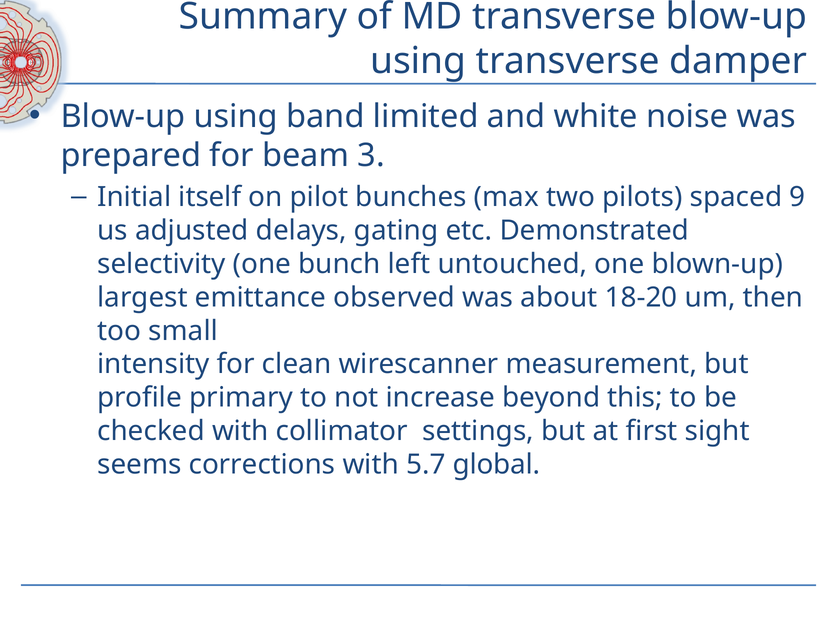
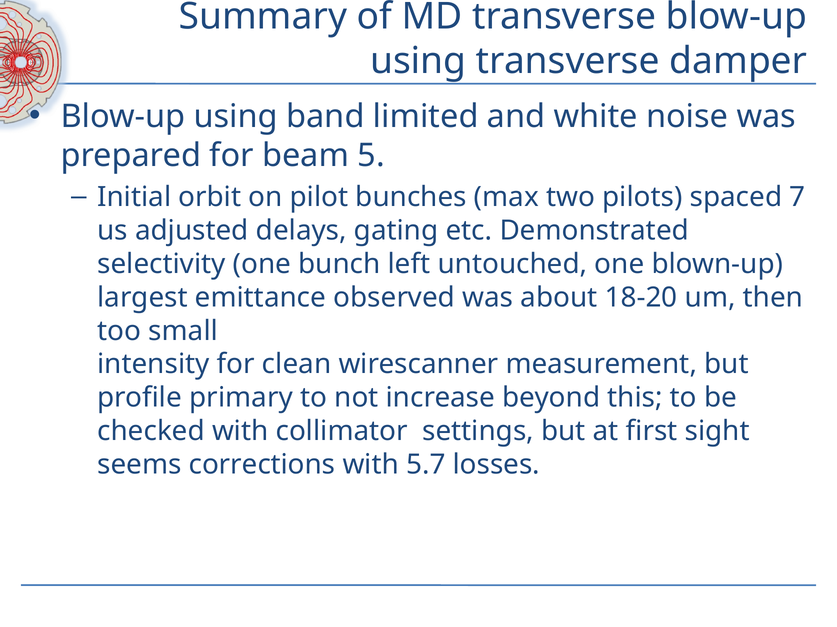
3: 3 -> 5
itself: itself -> orbit
9: 9 -> 7
global: global -> losses
